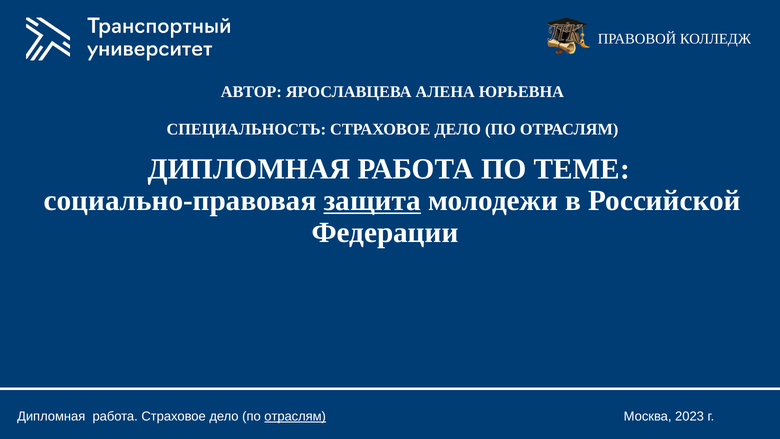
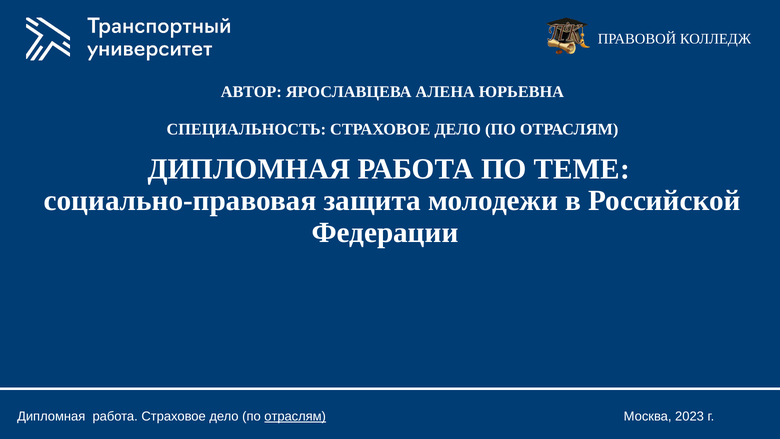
защита underline: present -> none
